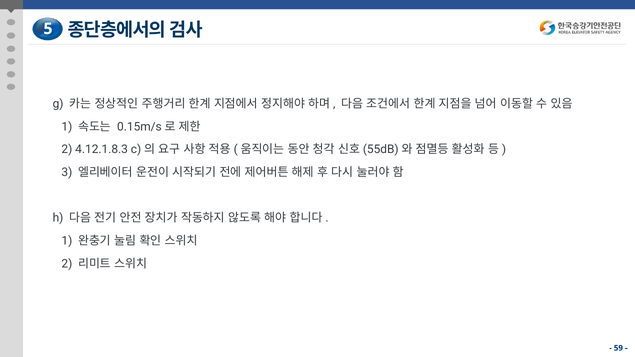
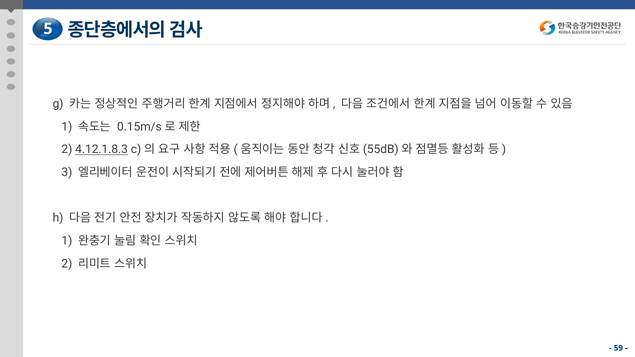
4.12.1.8.3 underline: none -> present
